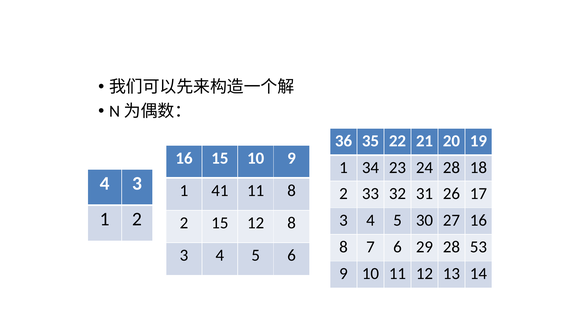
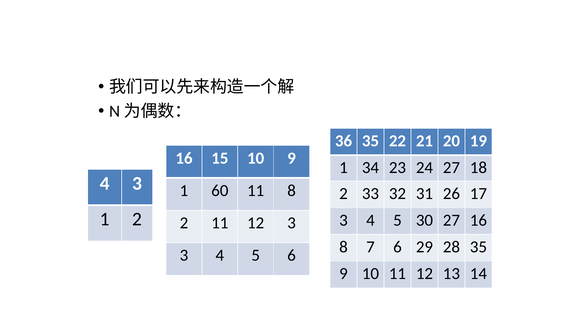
24 28: 28 -> 27
41: 41 -> 60
2 15: 15 -> 11
12 8: 8 -> 3
28 53: 53 -> 35
